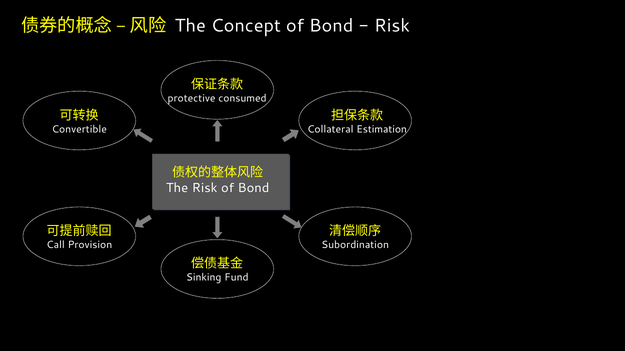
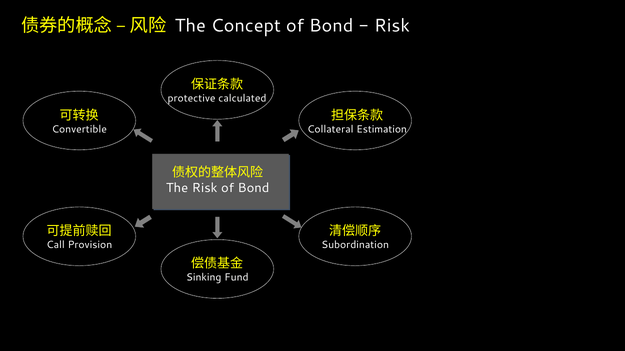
consumed: consumed -> calculated
